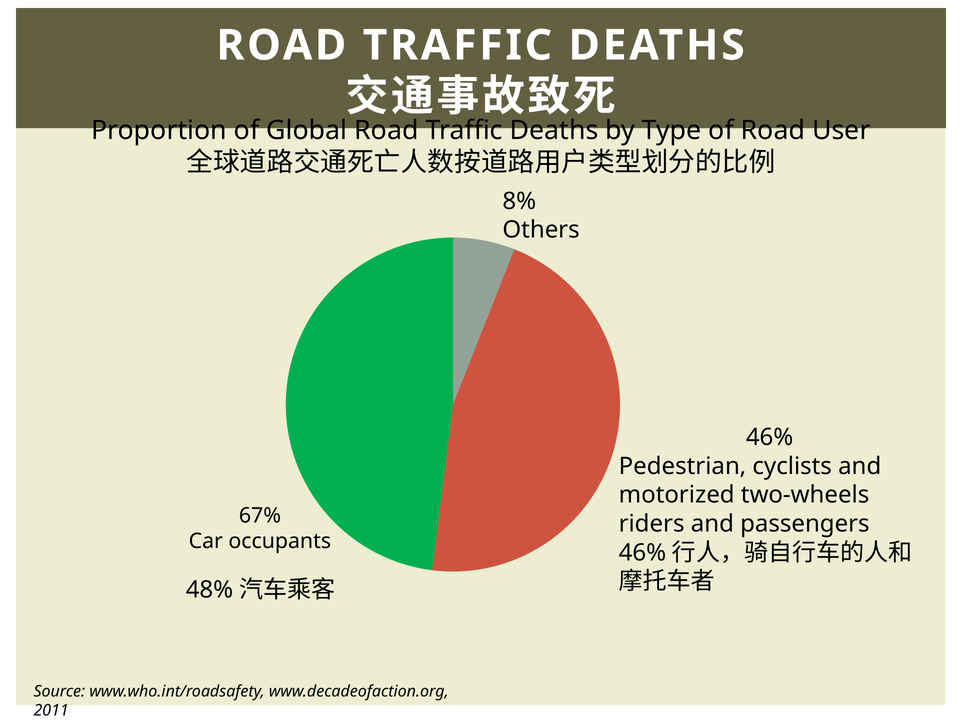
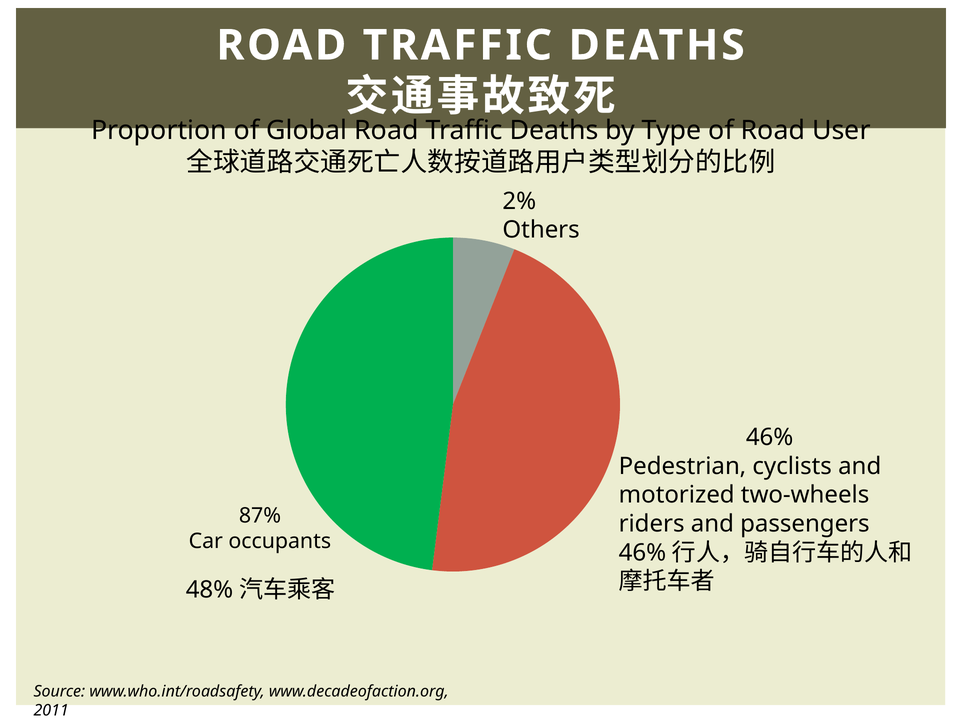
8%: 8% -> 2%
67%: 67% -> 87%
